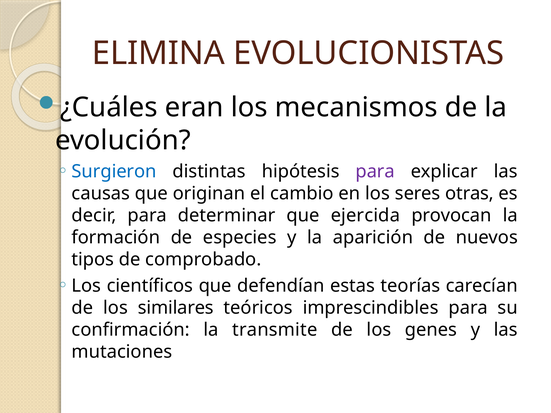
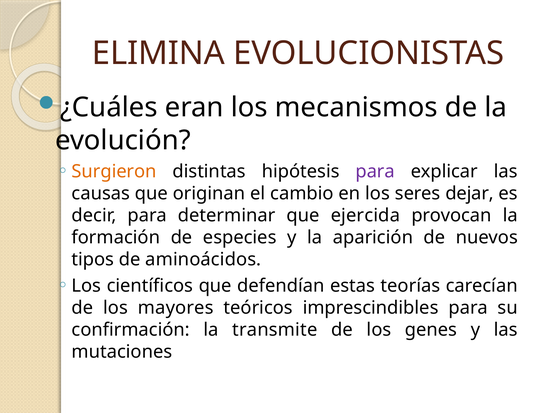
Surgieron colour: blue -> orange
otras: otras -> dejar
comprobado: comprobado -> aminoácidos
similares: similares -> mayores
